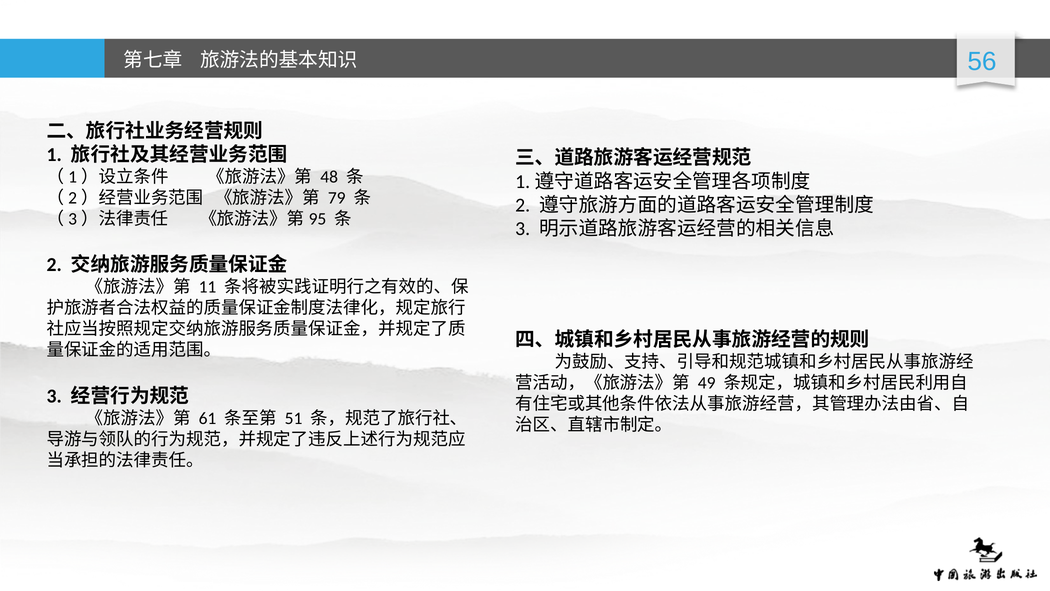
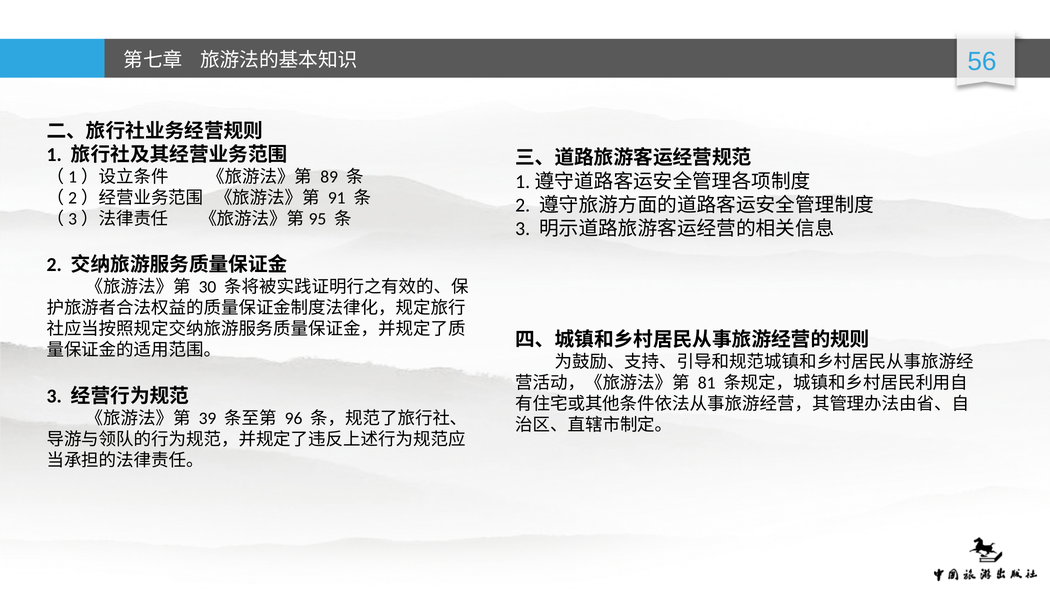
48: 48 -> 89
79: 79 -> 91
11: 11 -> 30
49: 49 -> 81
61: 61 -> 39
51: 51 -> 96
